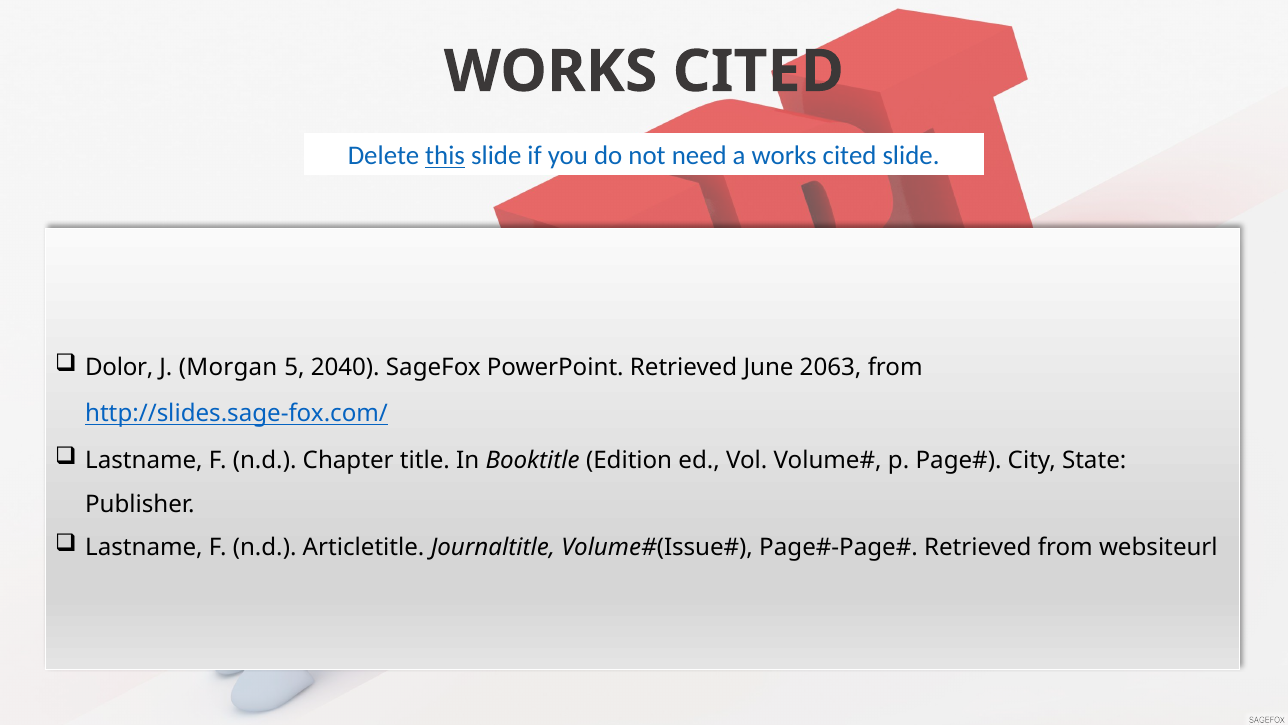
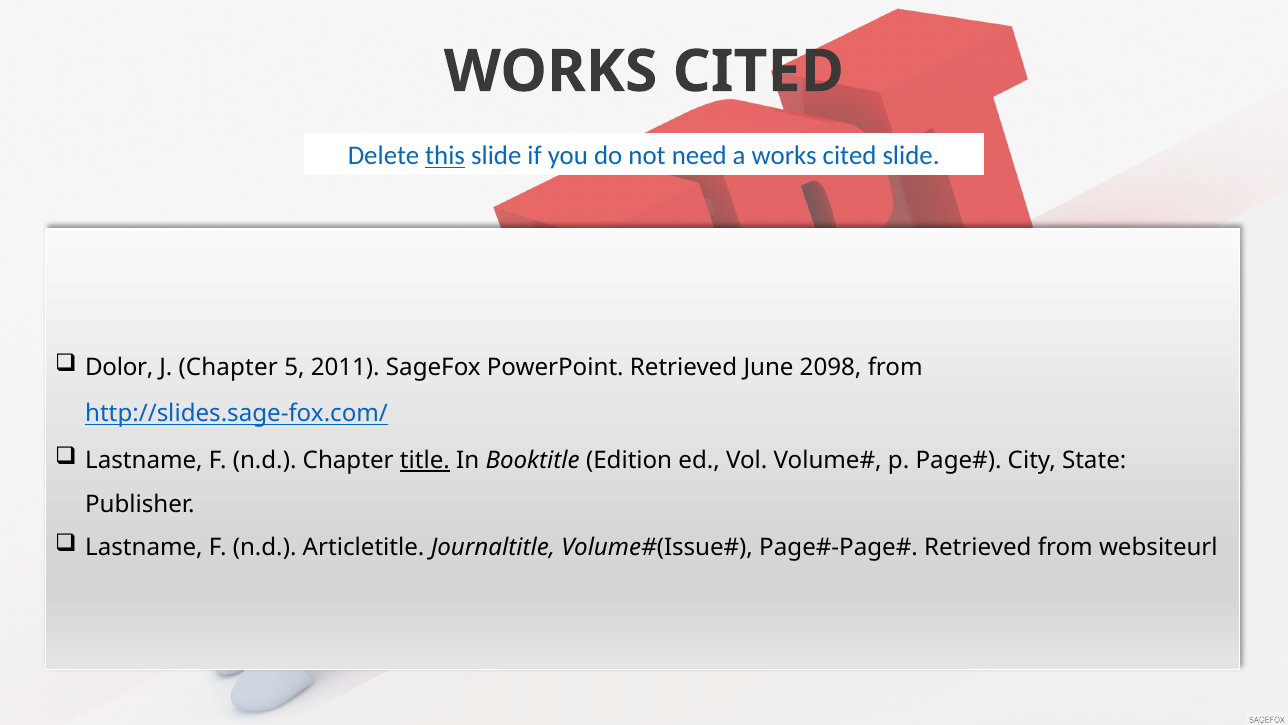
J Morgan: Morgan -> Chapter
2040: 2040 -> 2011
2063: 2063 -> 2098
title underline: none -> present
